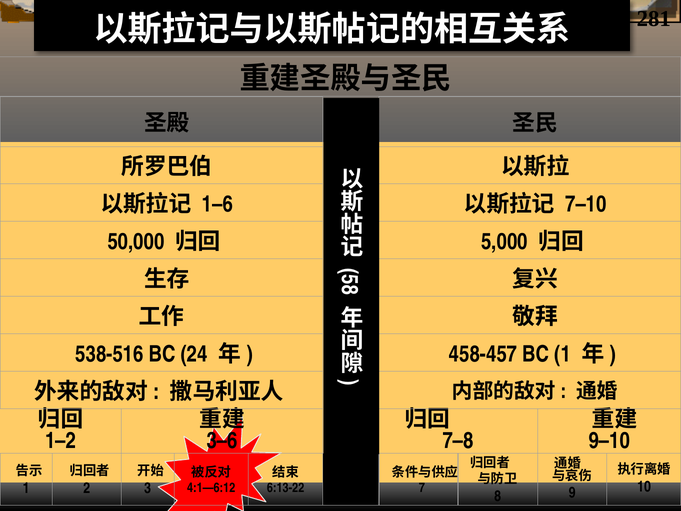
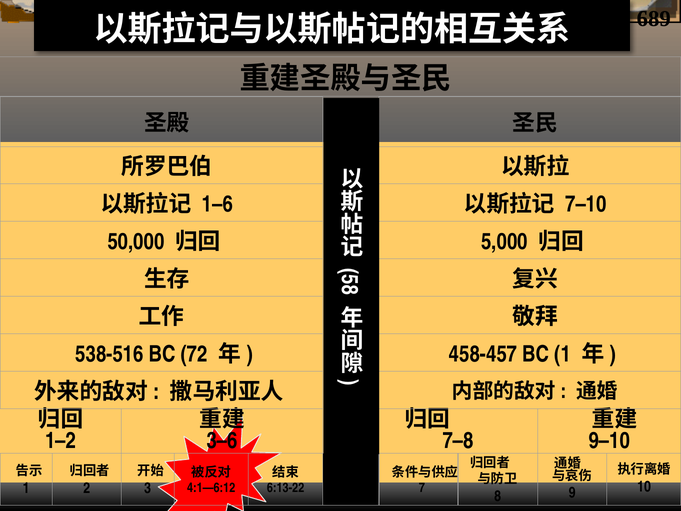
281: 281 -> 689
24: 24 -> 72
